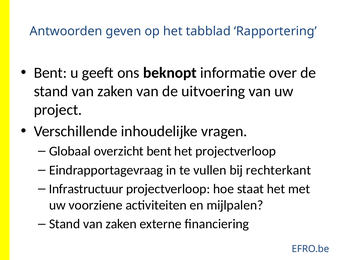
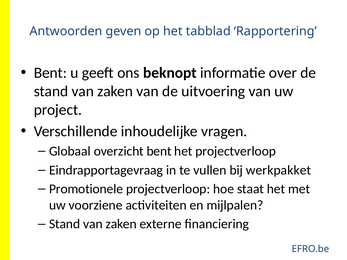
rechterkant: rechterkant -> werkpakket
Infrastructuur: Infrastructuur -> Promotionele
